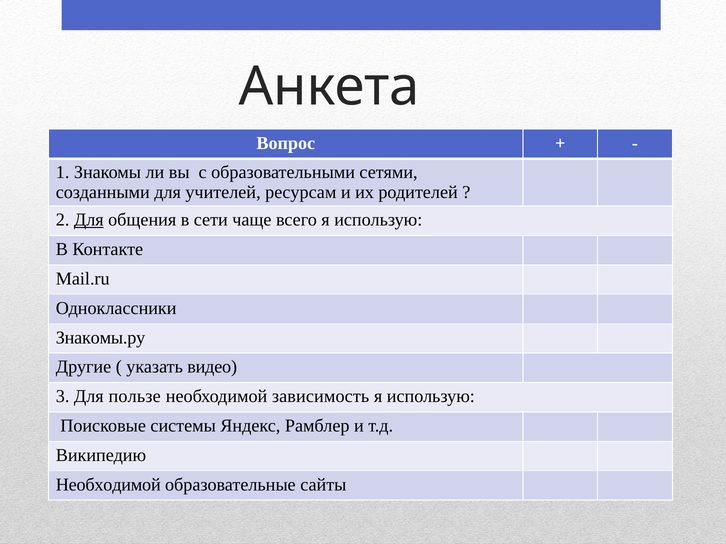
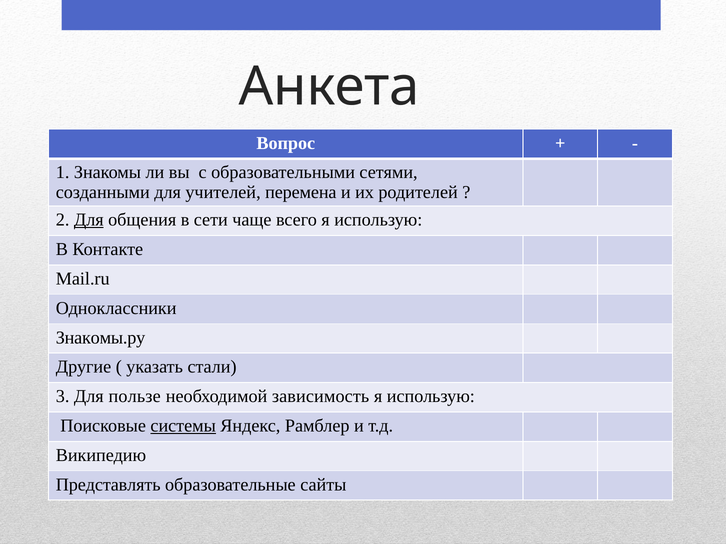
ресурсам: ресурсам -> перемена
видео: видео -> стали
системы underline: none -> present
Необходимой at (108, 485): Необходимой -> Представлять
